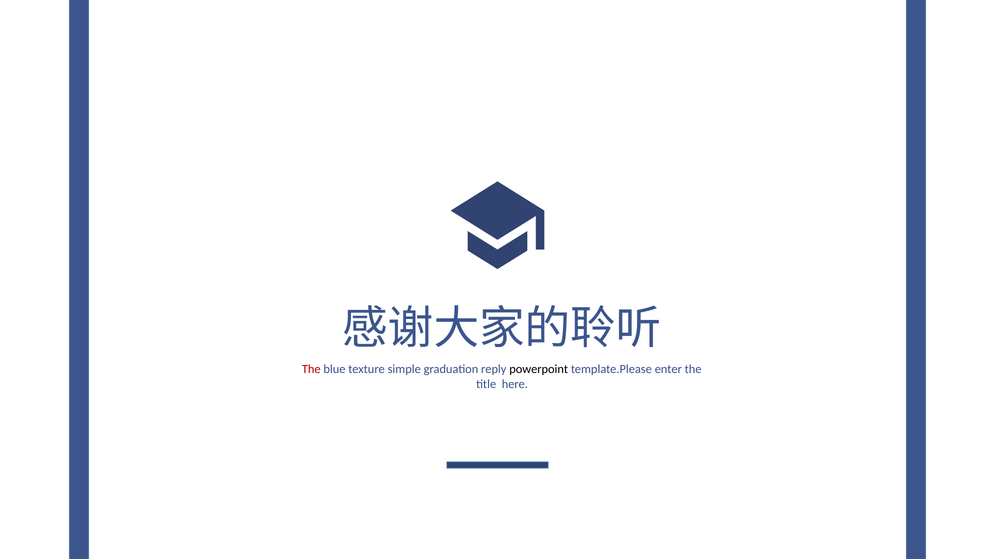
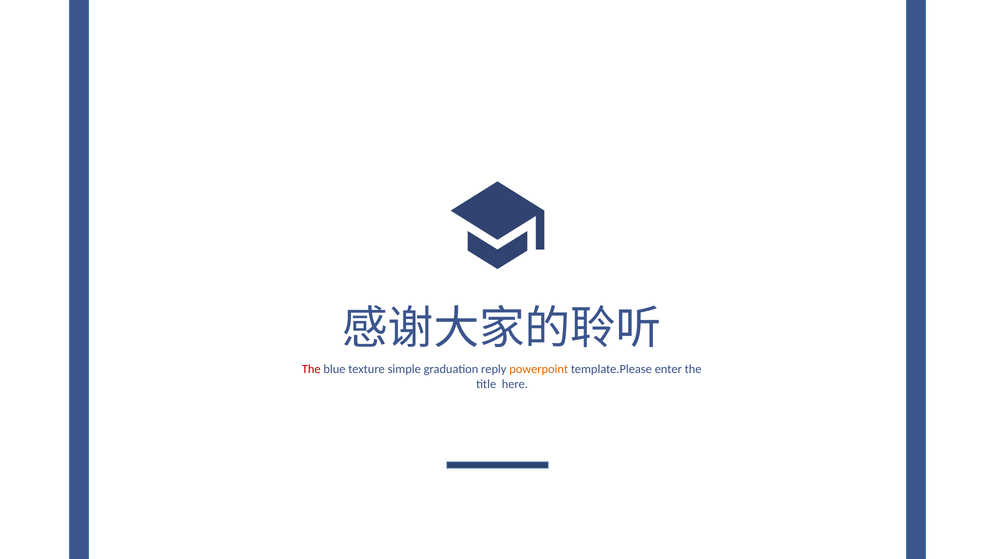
powerpoint colour: black -> orange
